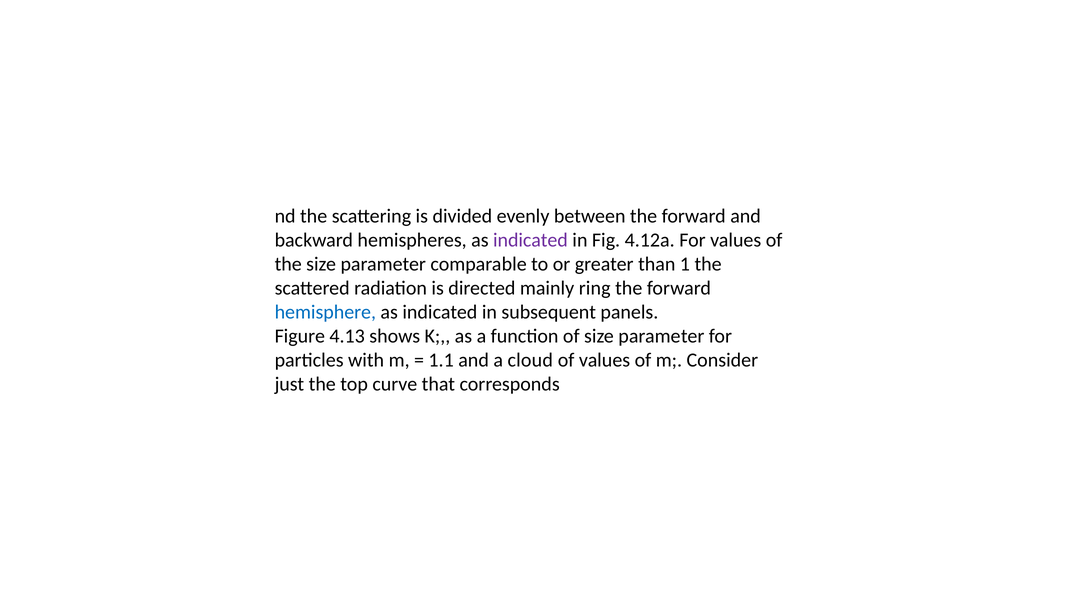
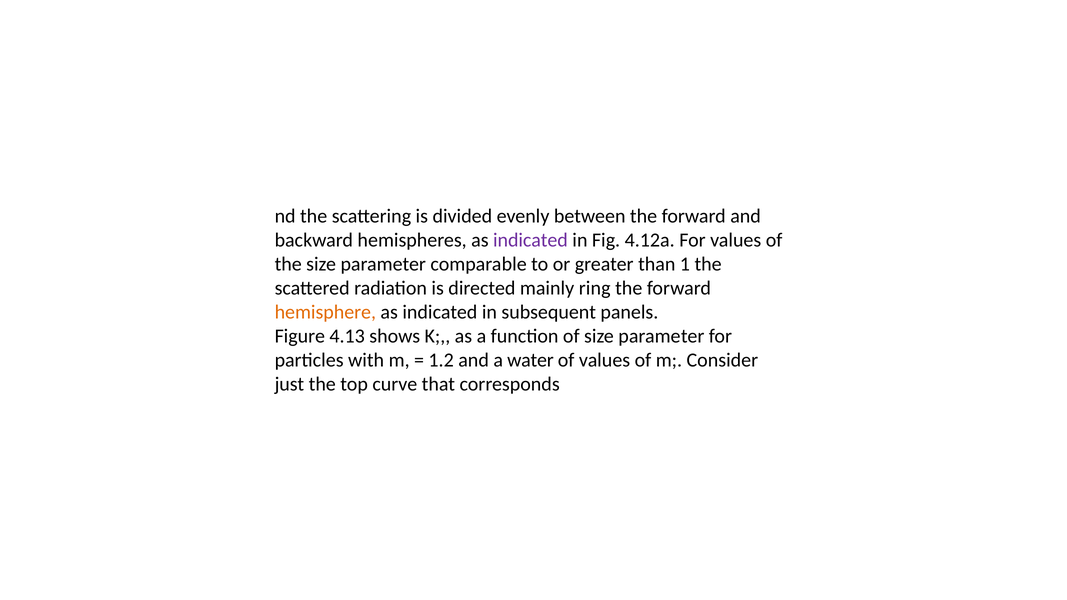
hemisphere colour: blue -> orange
1.1: 1.1 -> 1.2
cloud: cloud -> water
